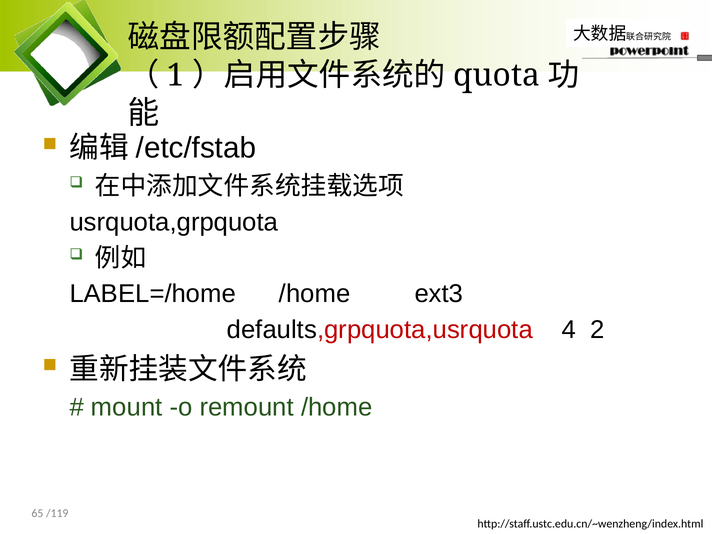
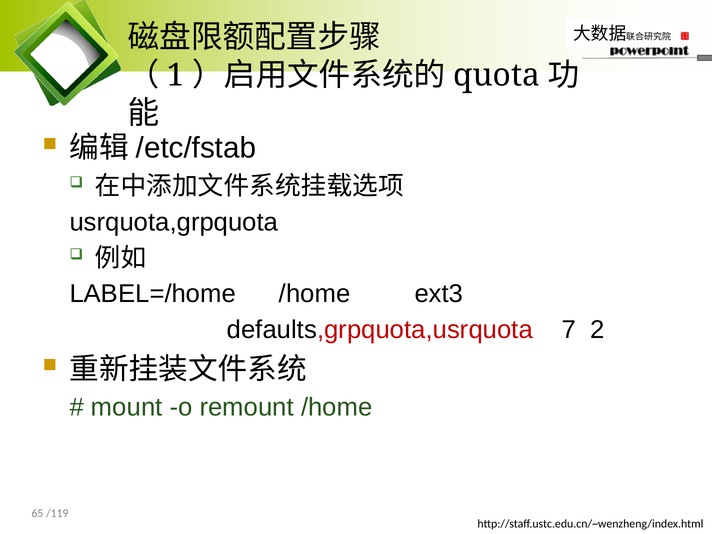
4: 4 -> 7
